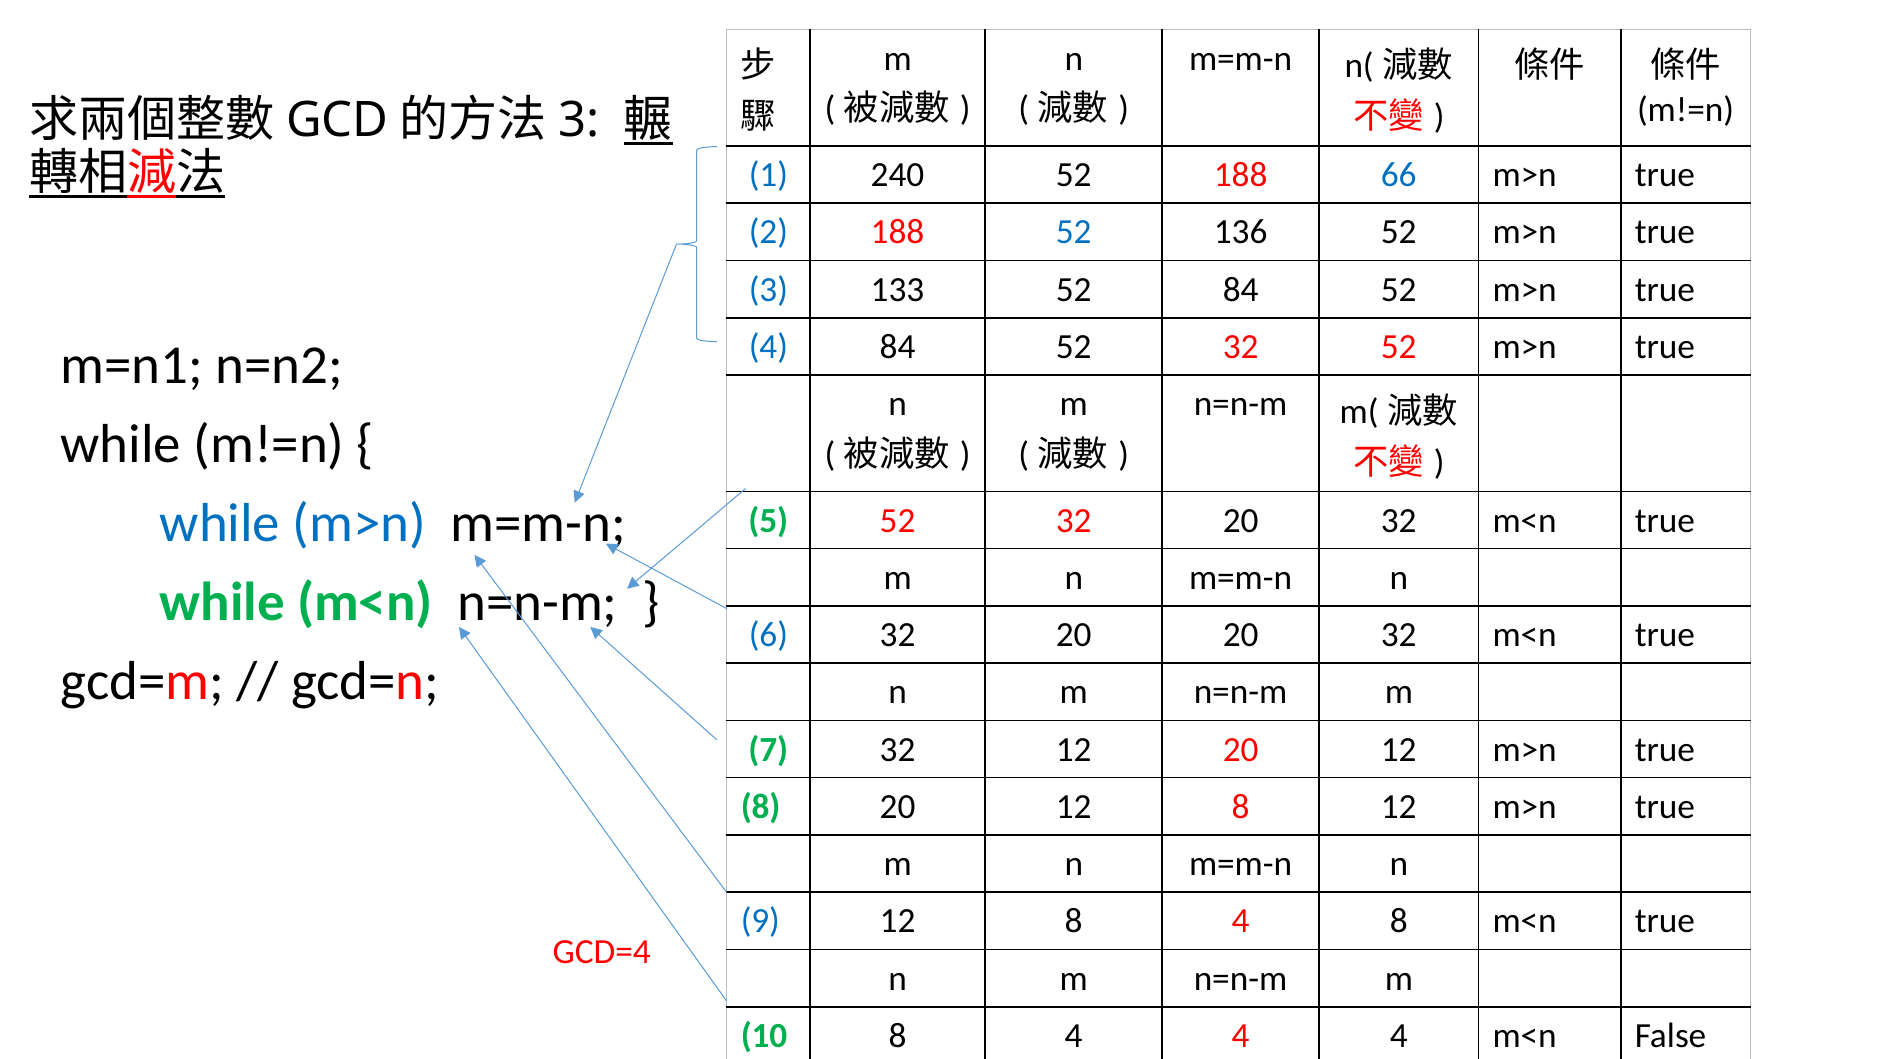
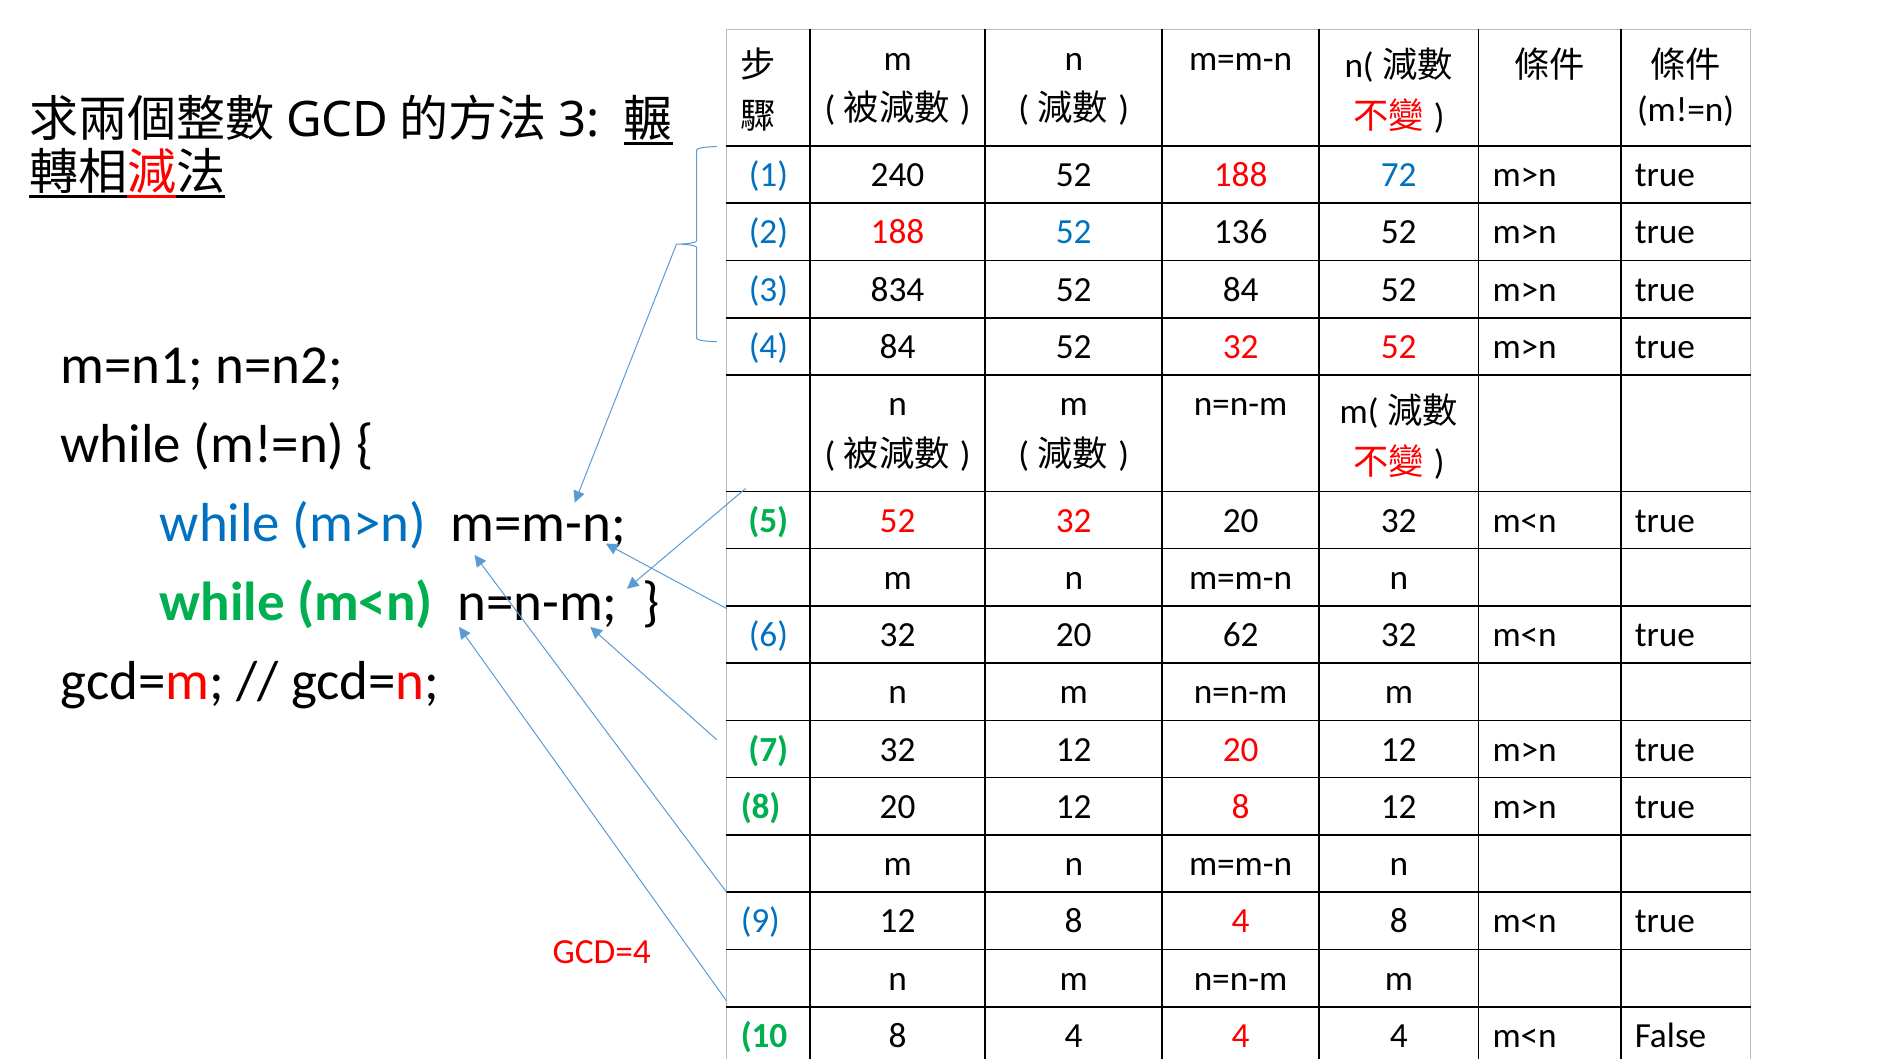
66: 66 -> 72
133: 133 -> 834
20 20: 20 -> 62
